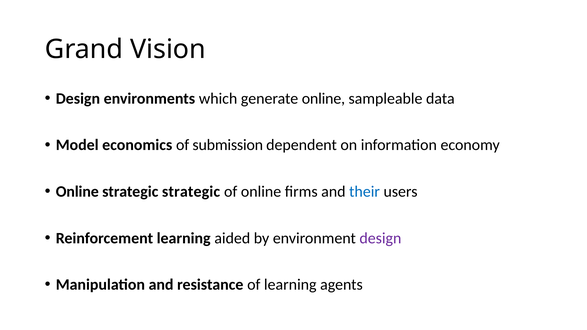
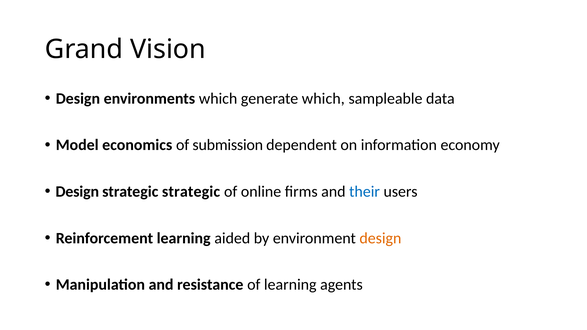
generate online: online -> which
Online at (77, 192): Online -> Design
design at (380, 238) colour: purple -> orange
